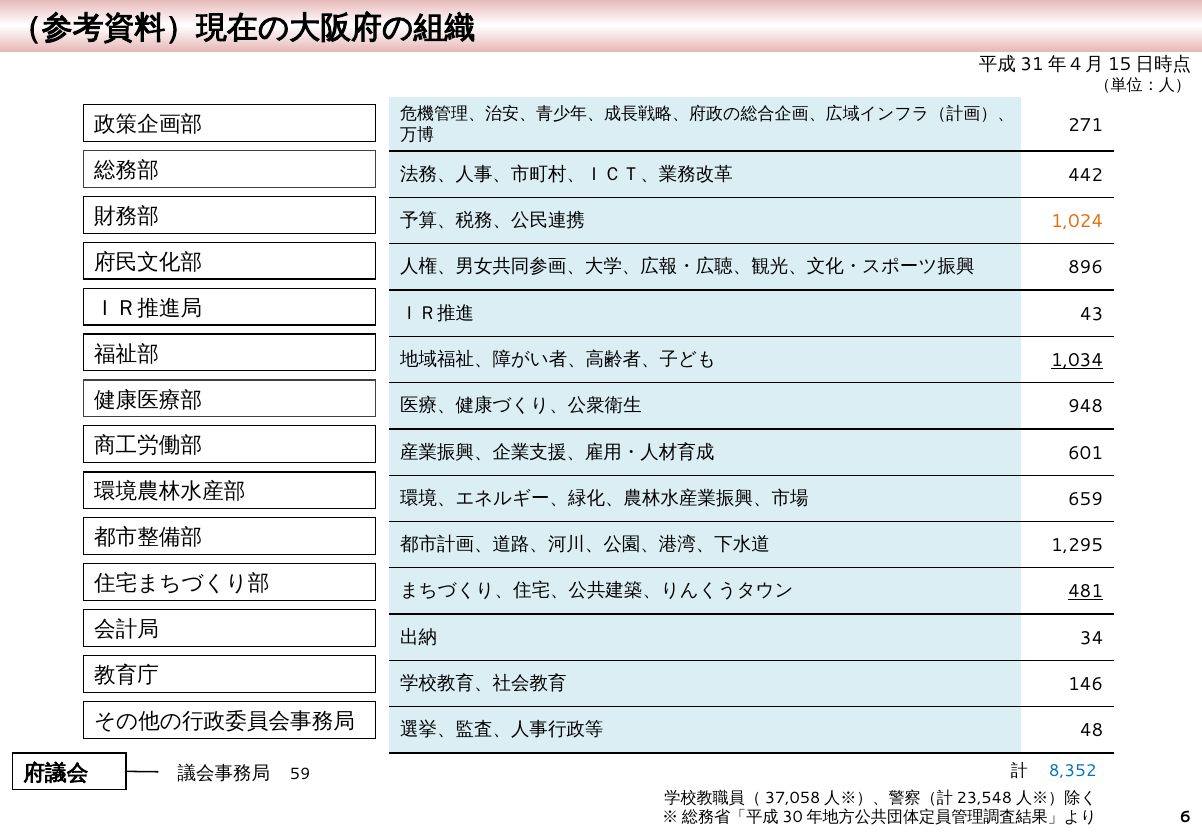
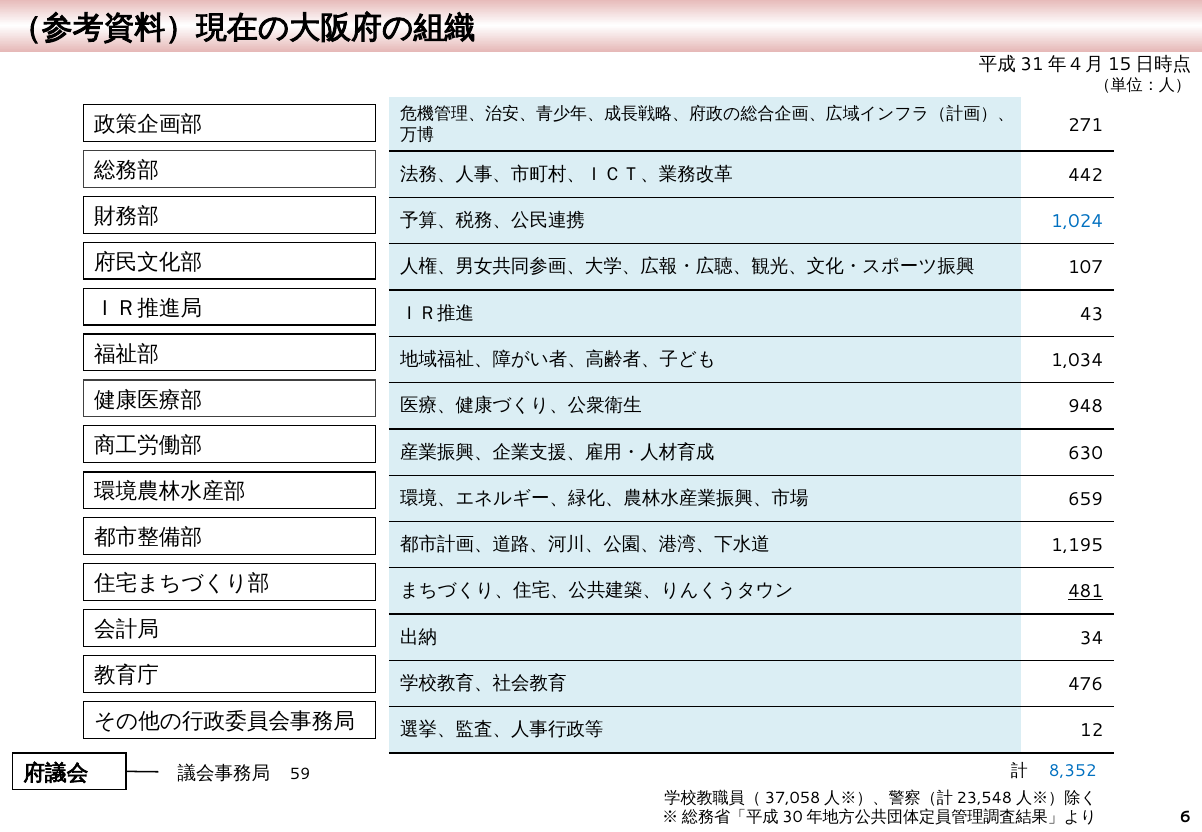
1,024 colour: orange -> blue
896: 896 -> 107
1,034 underline: present -> none
601: 601 -> 630
1,295: 1,295 -> 1,195
146: 146 -> 476
48: 48 -> 12
